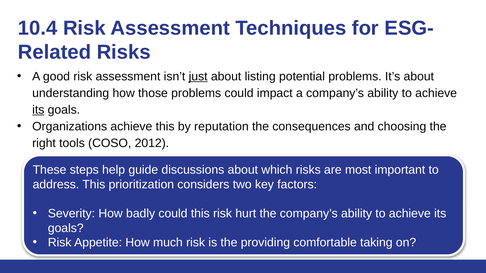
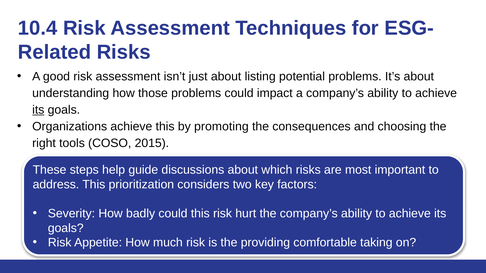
just underline: present -> none
reputation: reputation -> promoting
2012: 2012 -> 2015
